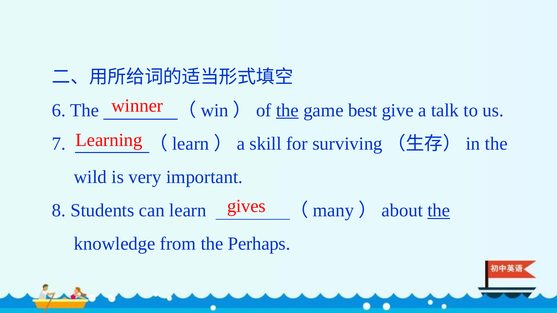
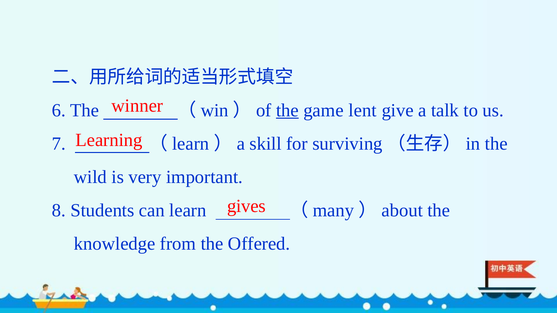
best: best -> lent
the at (439, 211) underline: present -> none
Perhaps: Perhaps -> Offered
